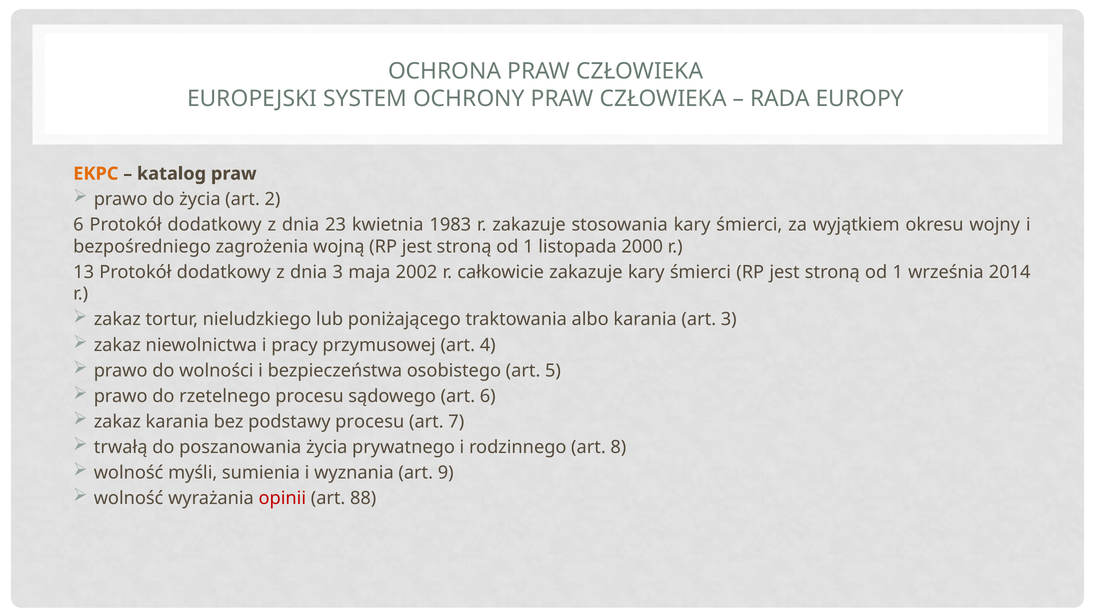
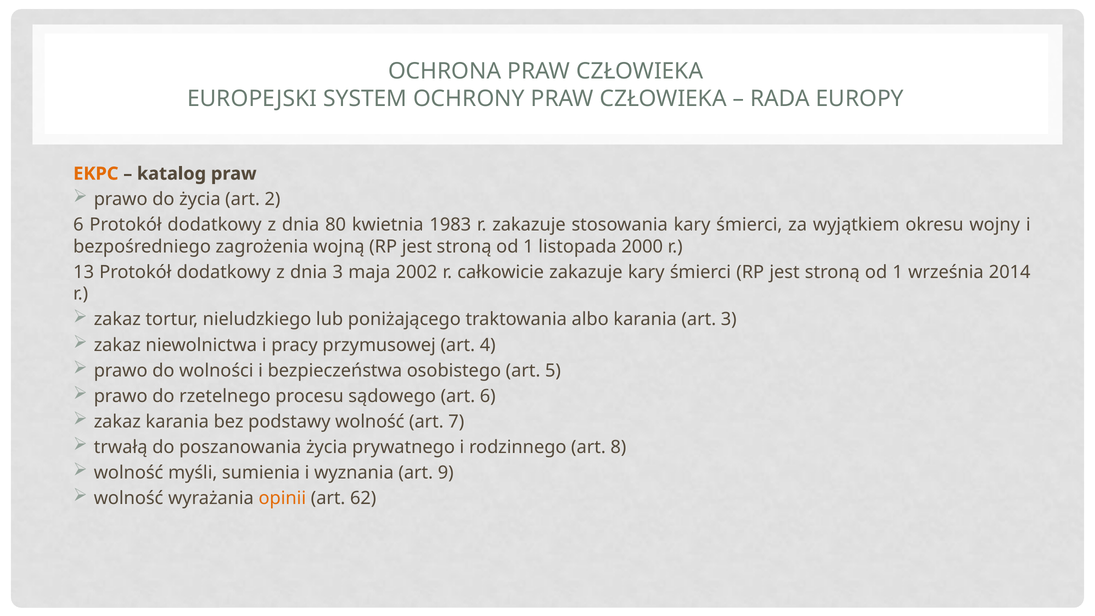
23: 23 -> 80
podstawy procesu: procesu -> wolność
opinii colour: red -> orange
88: 88 -> 62
